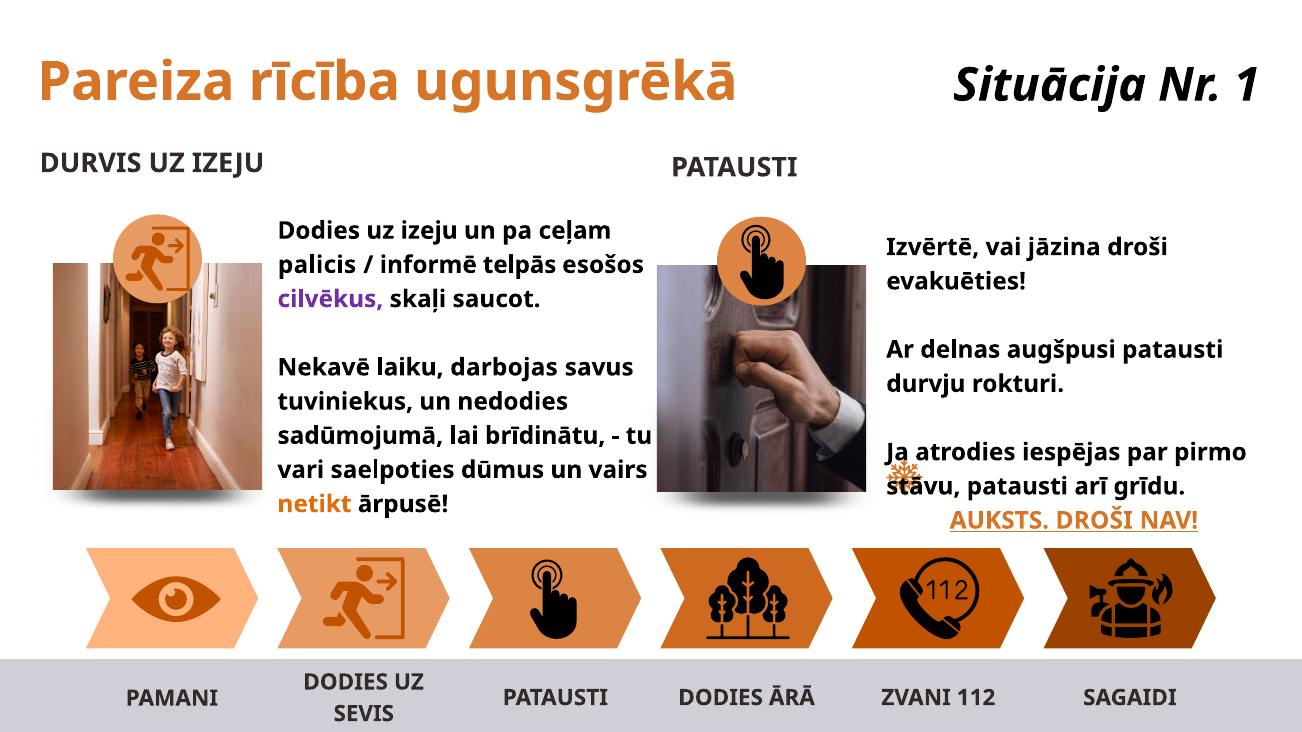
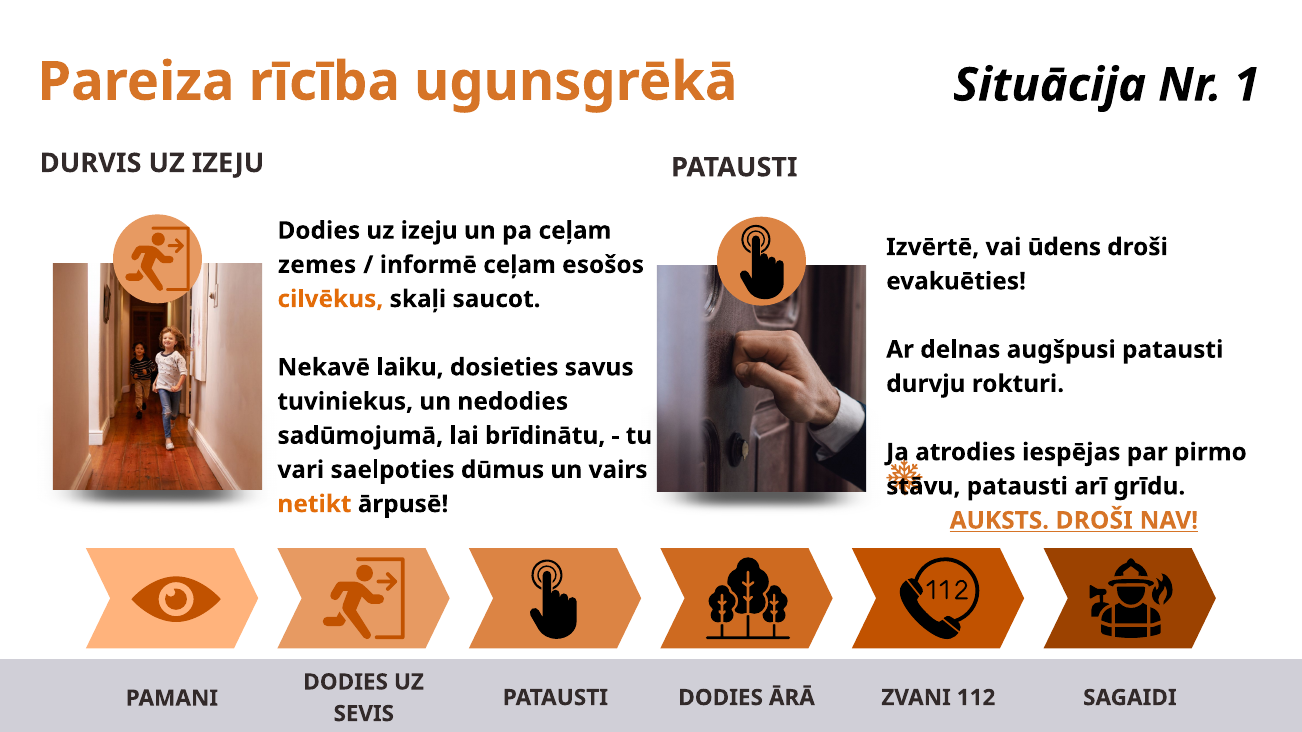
jāzina: jāzina -> ūdens
palicis: palicis -> zemes
informē telpās: telpās -> ceļam
cilvēkus colour: purple -> orange
darbojas: darbojas -> dosieties
